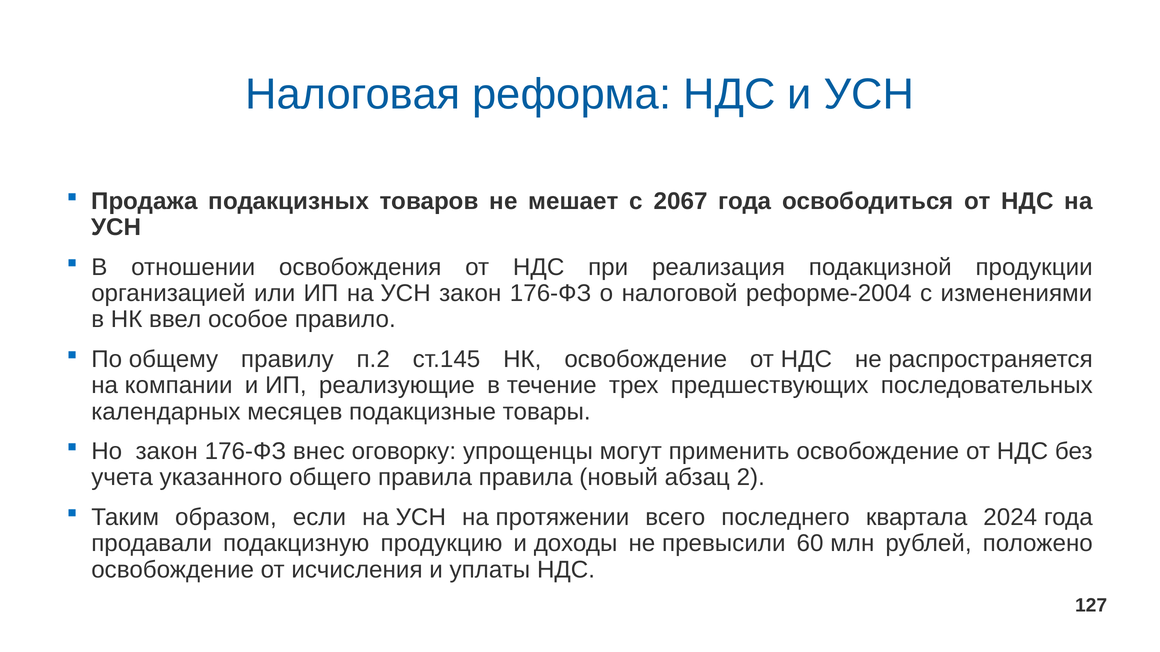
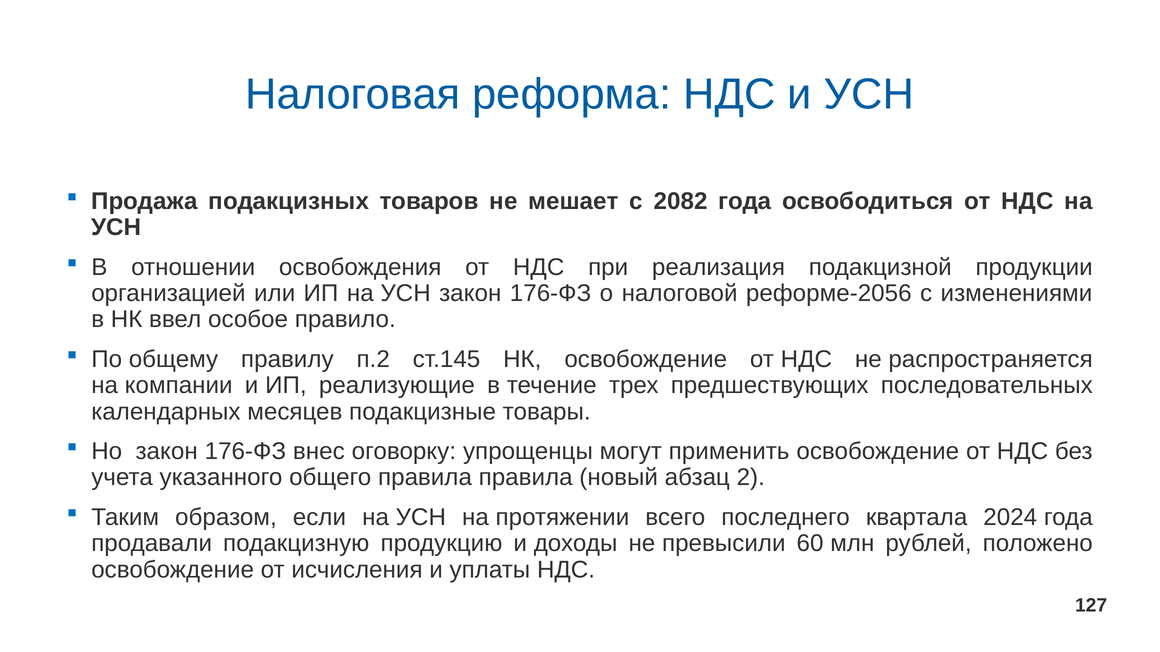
2067: 2067 -> 2082
реформе-2004: реформе-2004 -> реформе-2056
